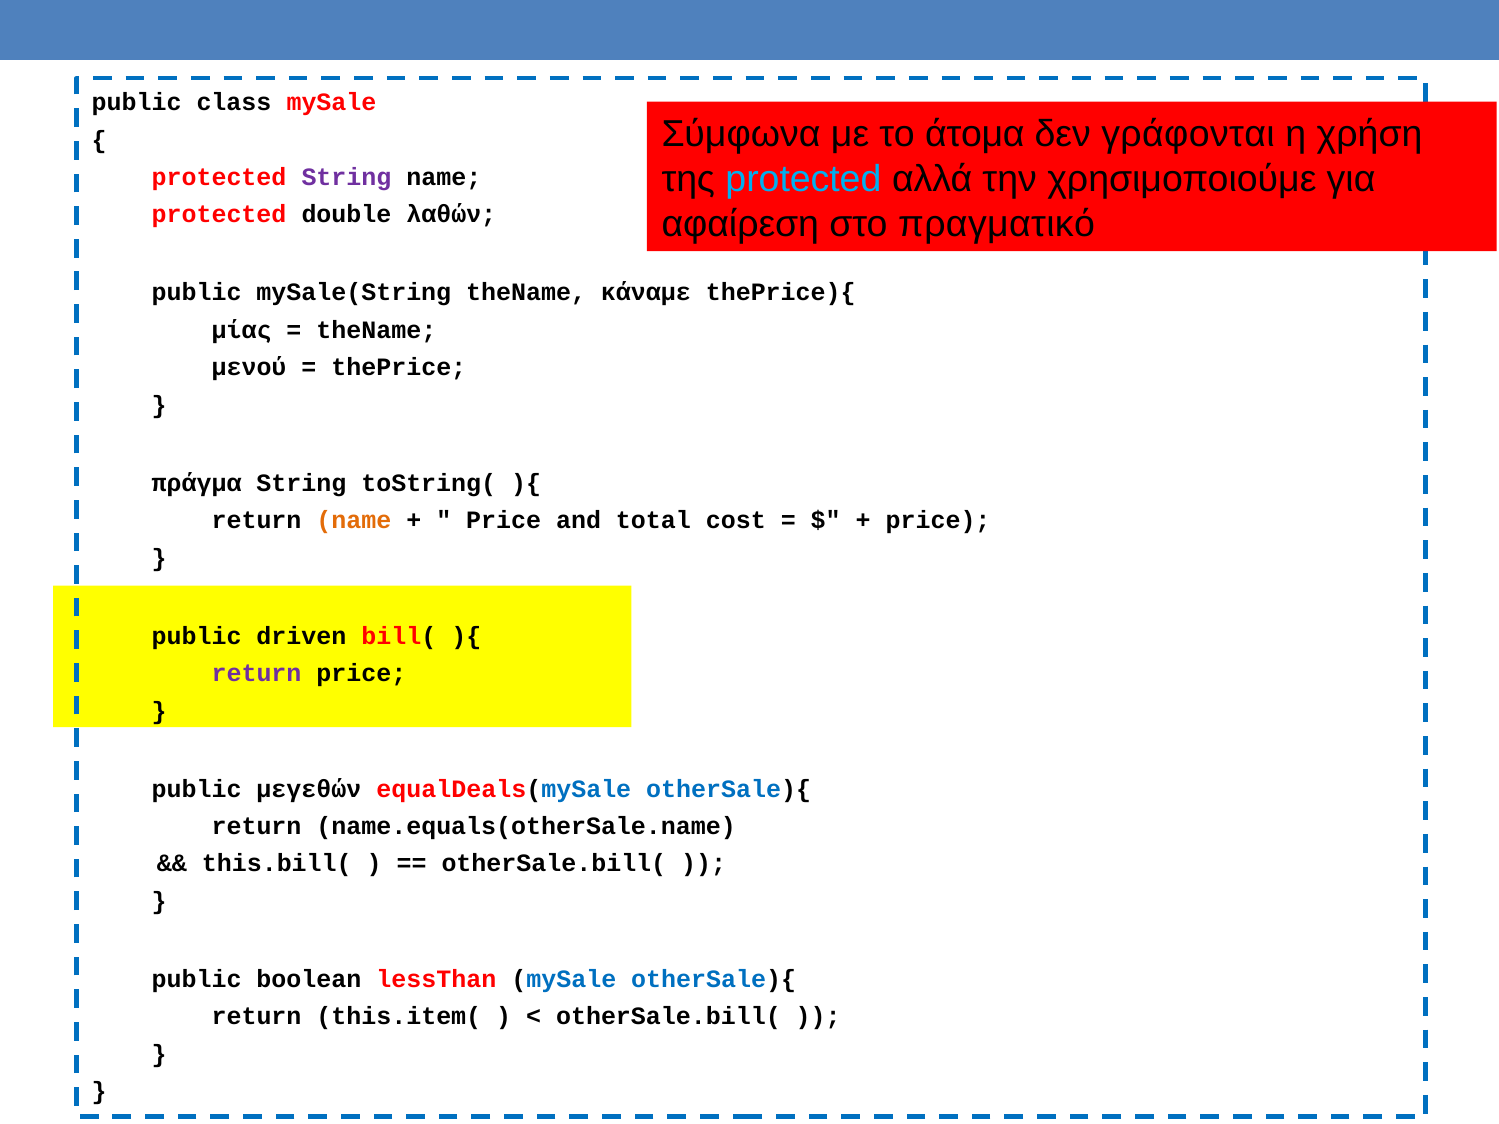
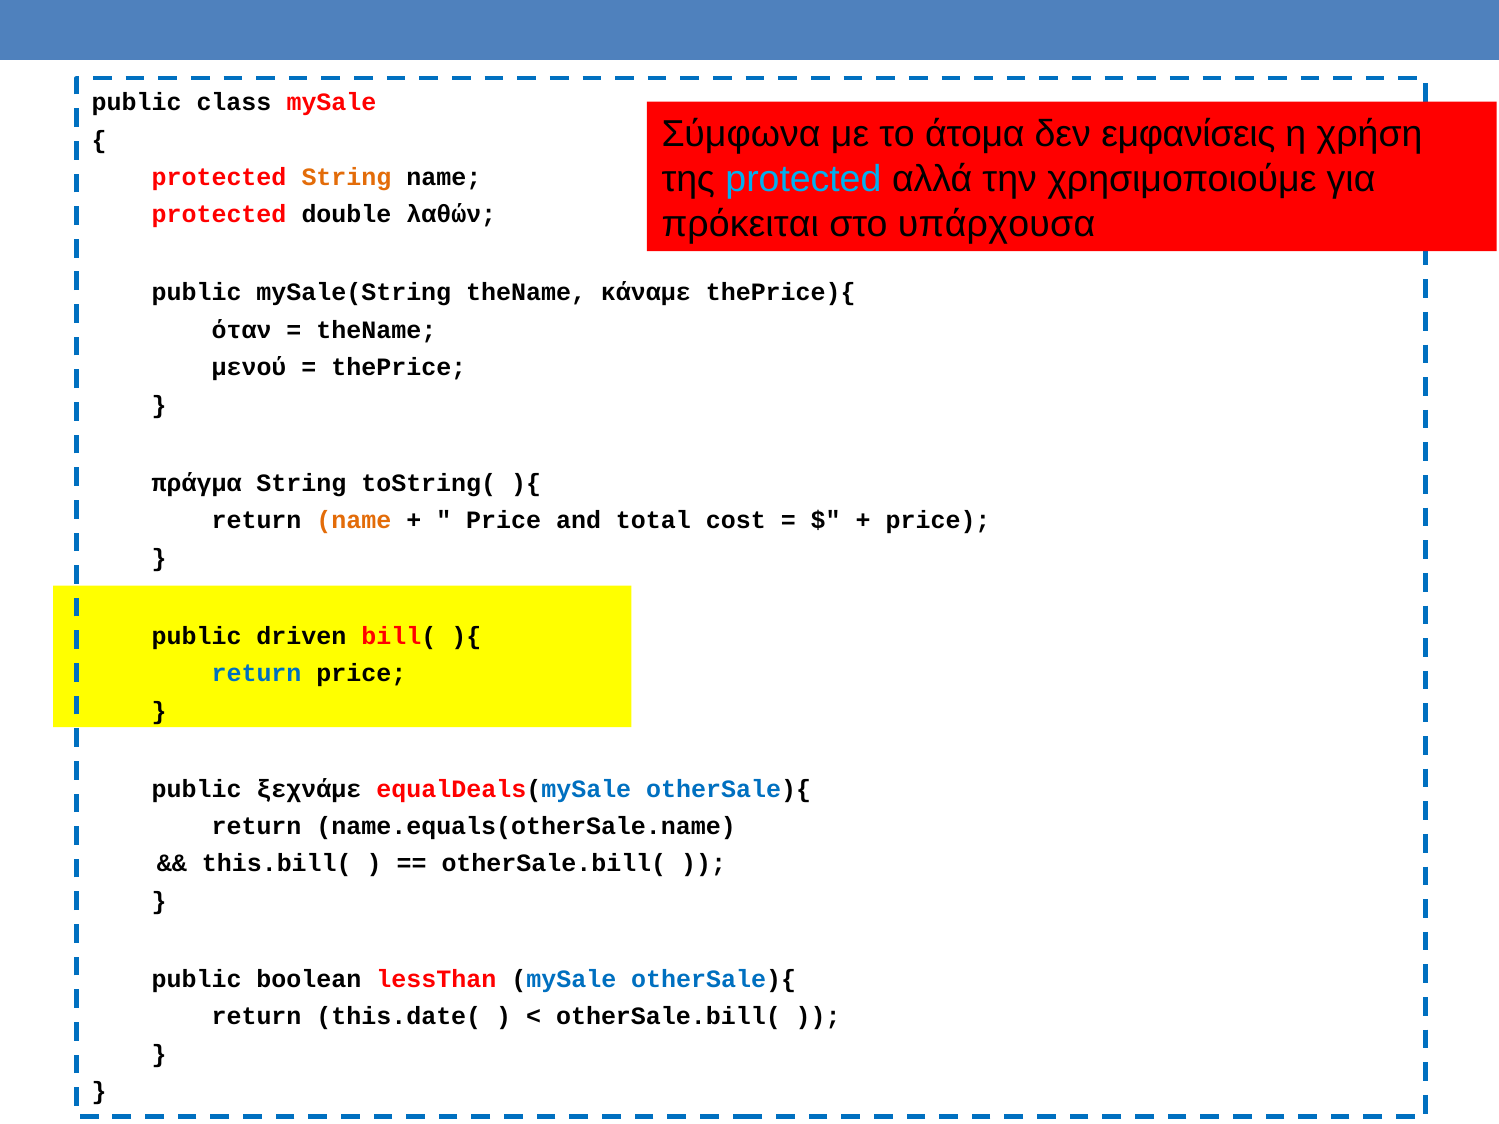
γράφονται: γράφονται -> εμφανίσεις
String at (346, 177) colour: purple -> orange
αφαίρεση: αφαίρεση -> πρόκειται
πραγματικό: πραγματικό -> υπάρχουσα
μίας: μίας -> όταν
return at (257, 674) colour: purple -> blue
μεγεθών: μεγεθών -> ξεχνάμε
this.item(: this.item( -> this.date(
